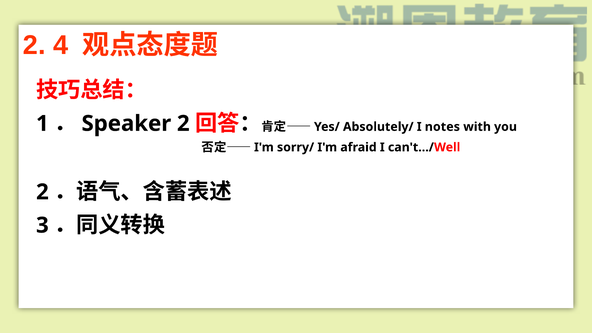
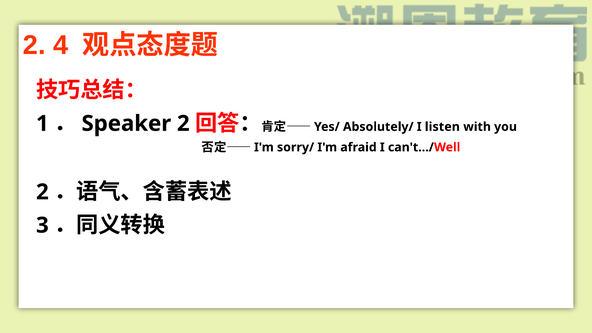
notes: notes -> listen
